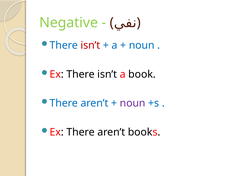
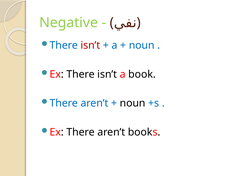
noun at (133, 103) colour: purple -> black
